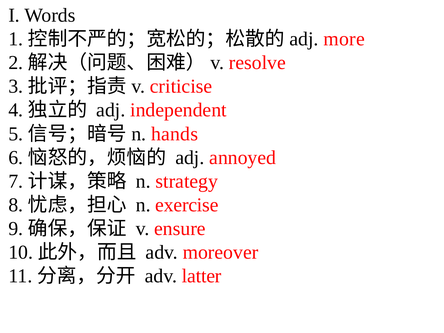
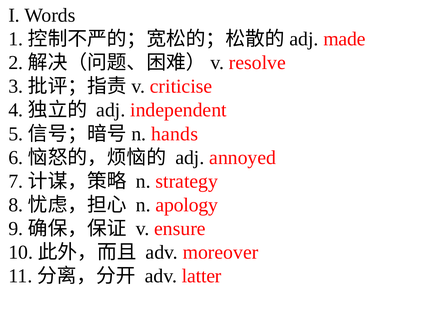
more: more -> made
exercise: exercise -> apology
